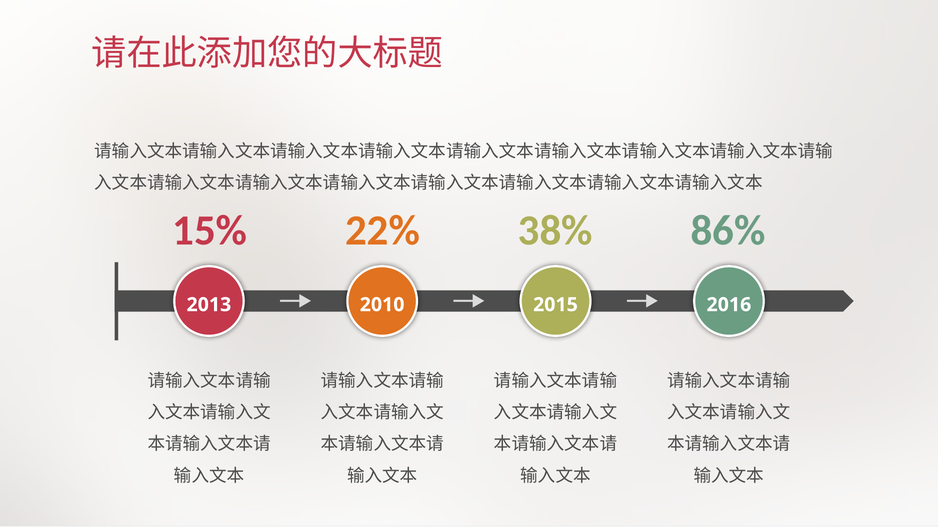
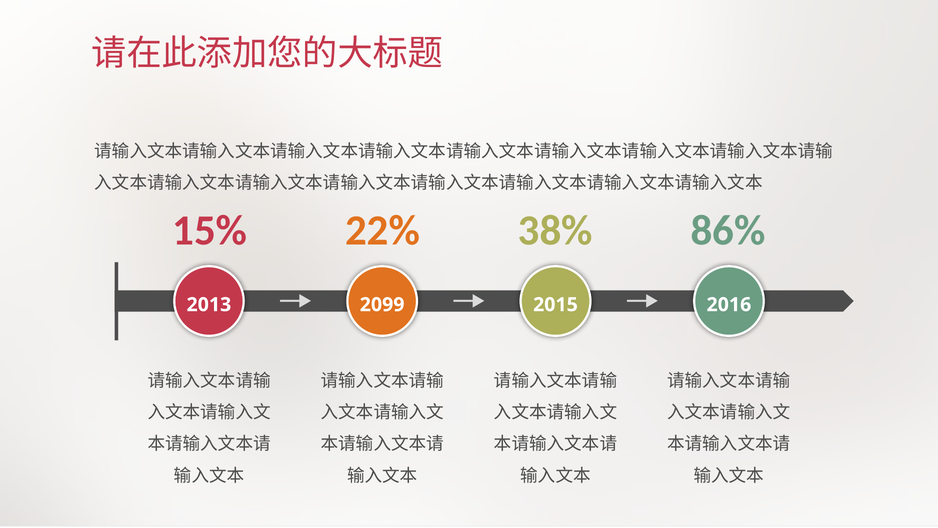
2010: 2010 -> 2099
